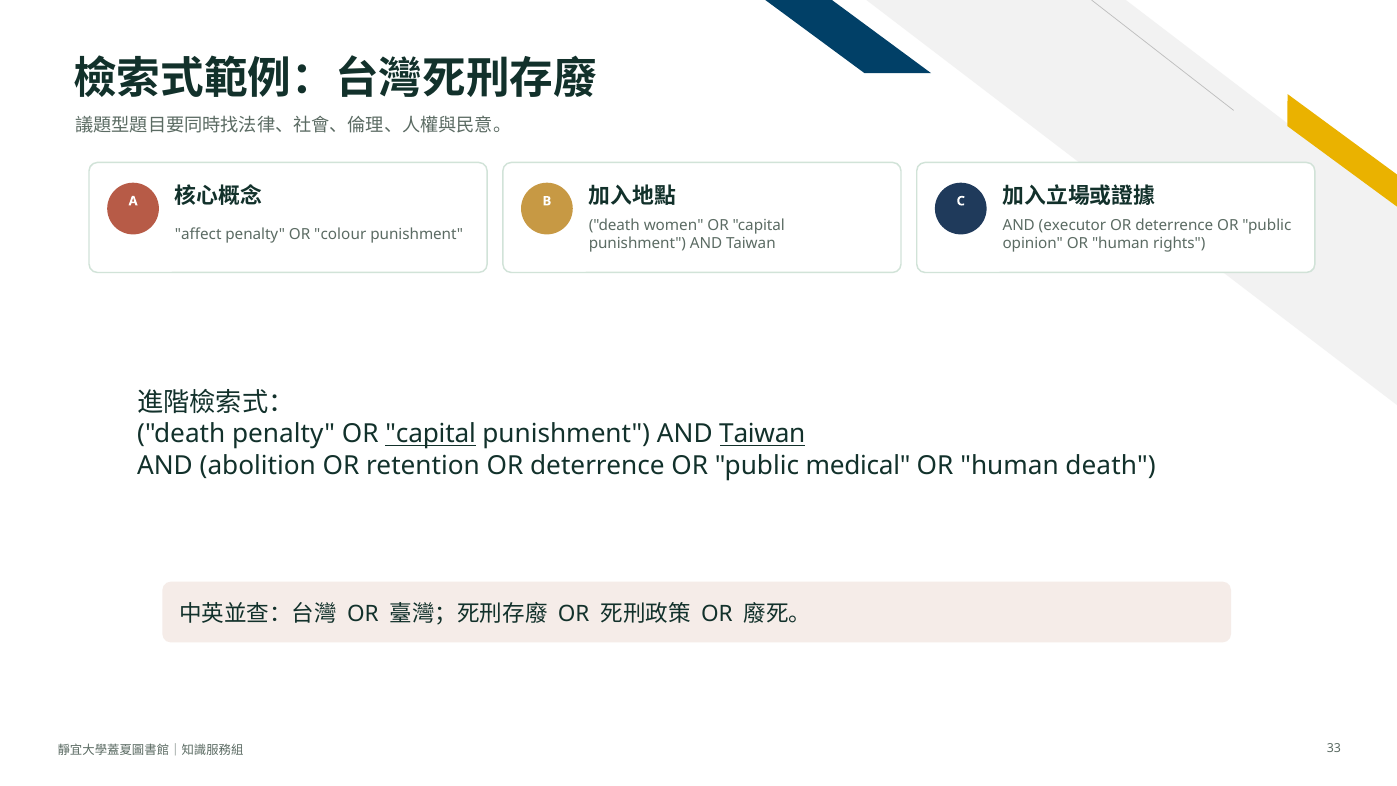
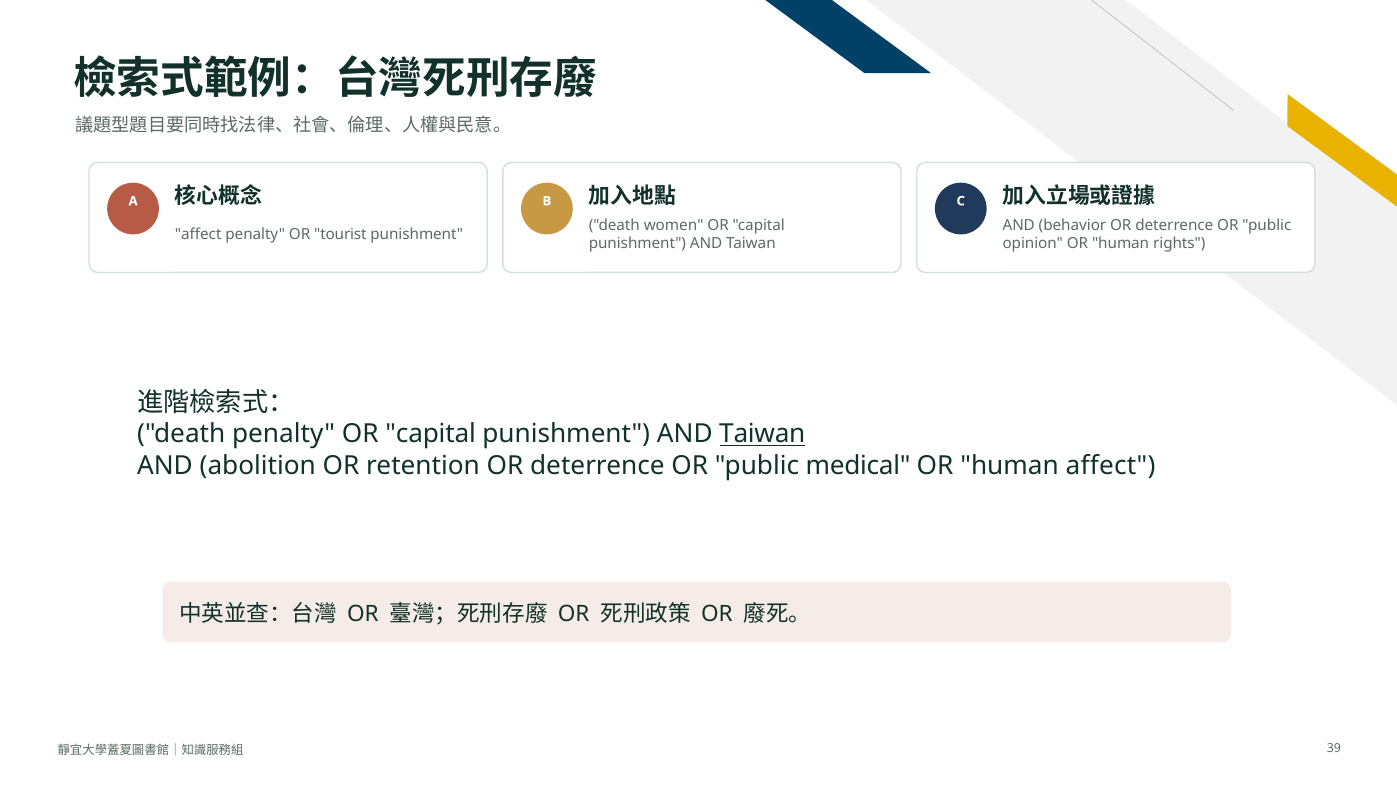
executor: executor -> behavior
colour: colour -> tourist
capital at (431, 434) underline: present -> none
human death: death -> affect
33: 33 -> 39
